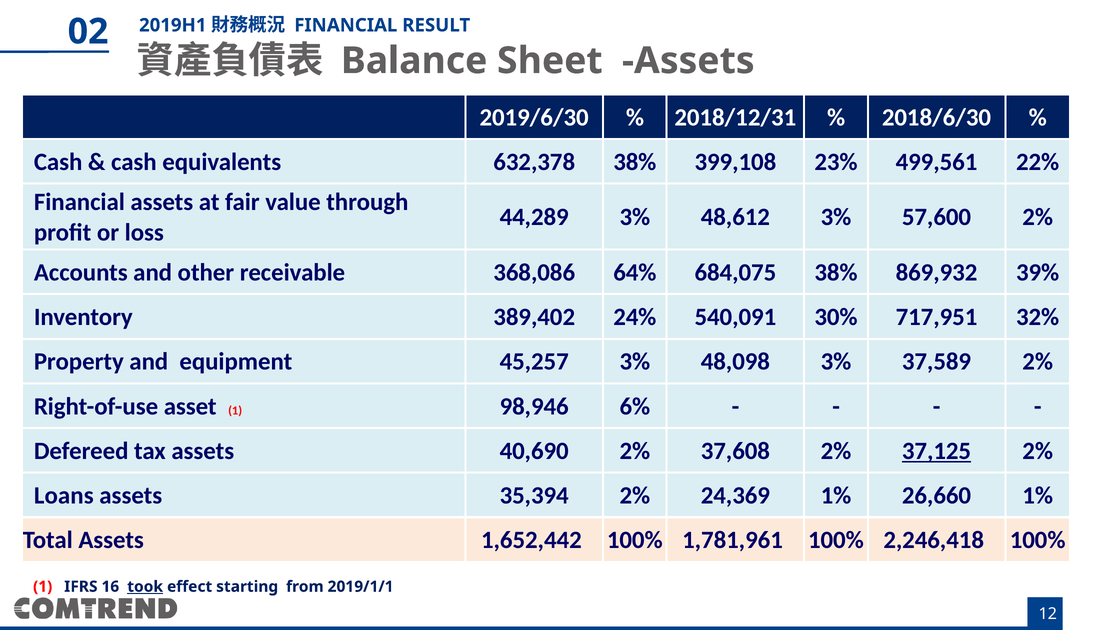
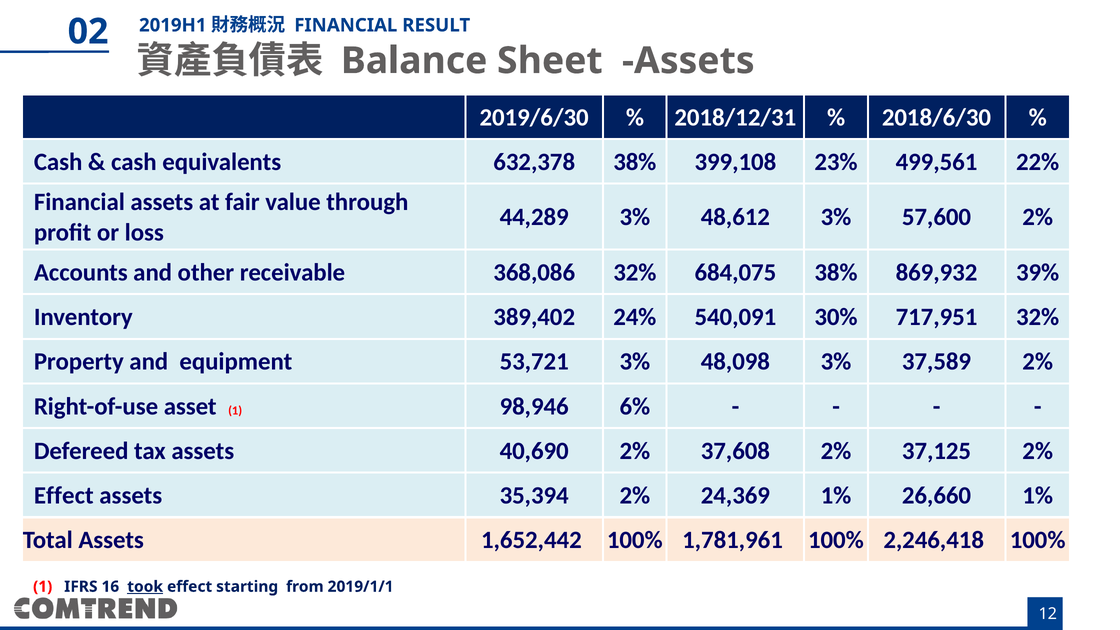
368,086 64%: 64% -> 32%
45,257: 45,257 -> 53,721
37,125 underline: present -> none
Loans at (64, 496): Loans -> Effect
